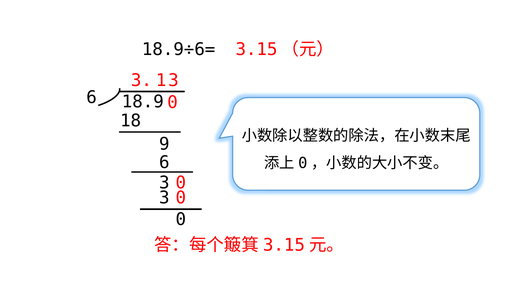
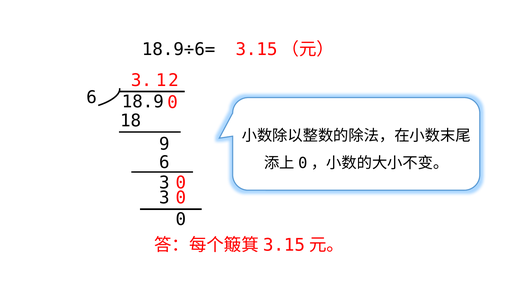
3 3: 3 -> 2
